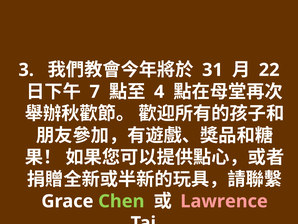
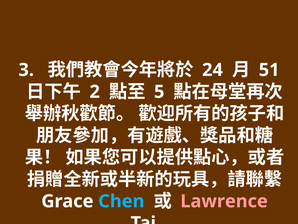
31: 31 -> 24
22: 22 -> 51
7: 7 -> 2
4: 4 -> 5
Chen colour: light green -> light blue
